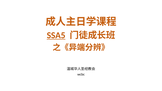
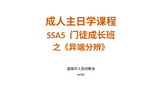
SSA5 underline: present -> none
